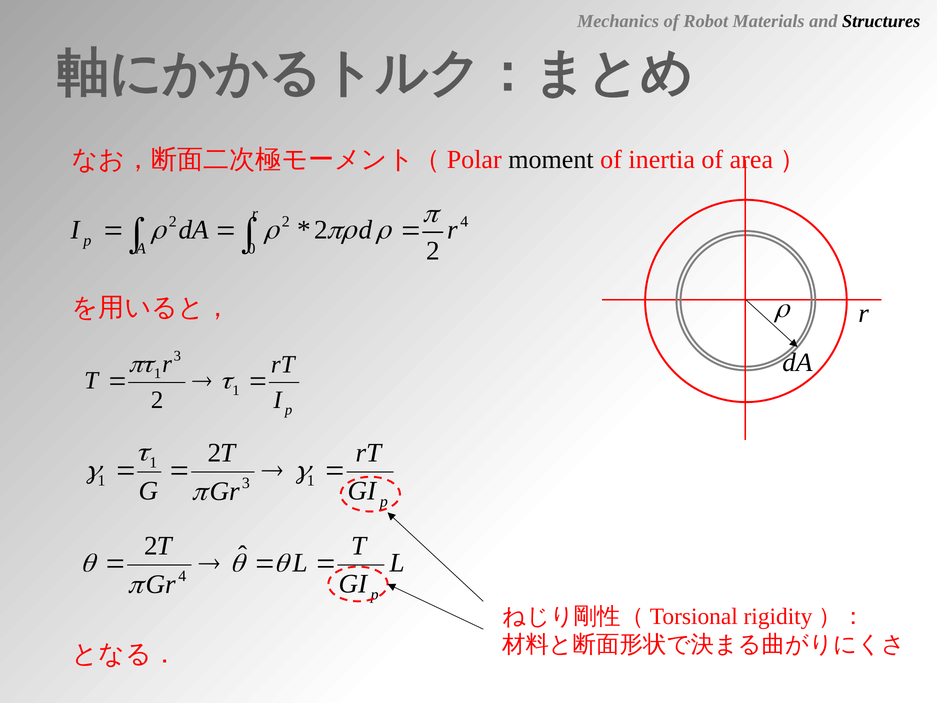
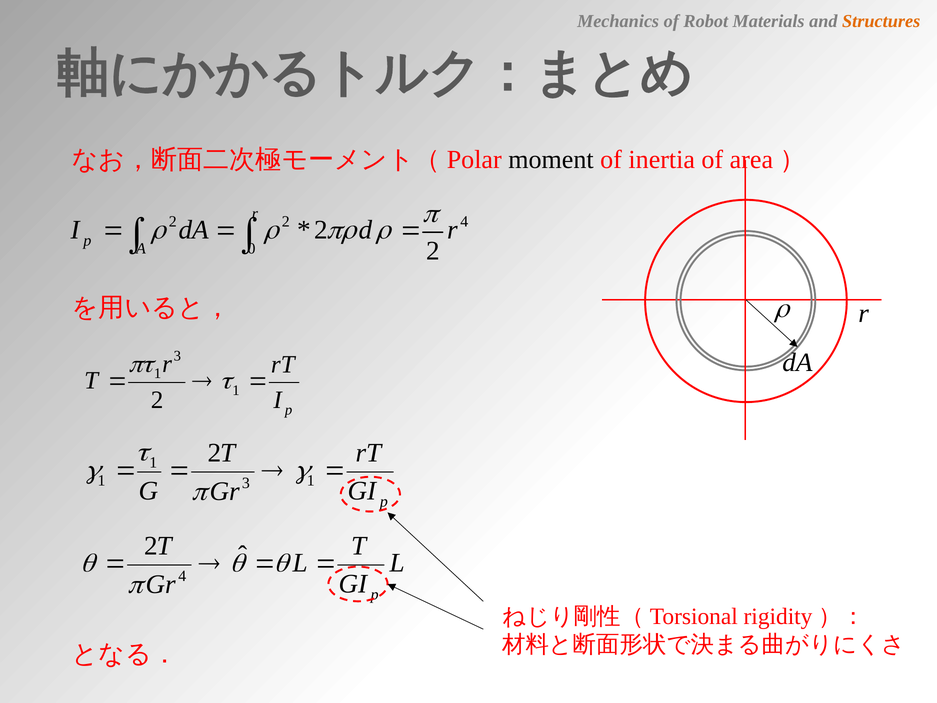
Structures colour: black -> orange
